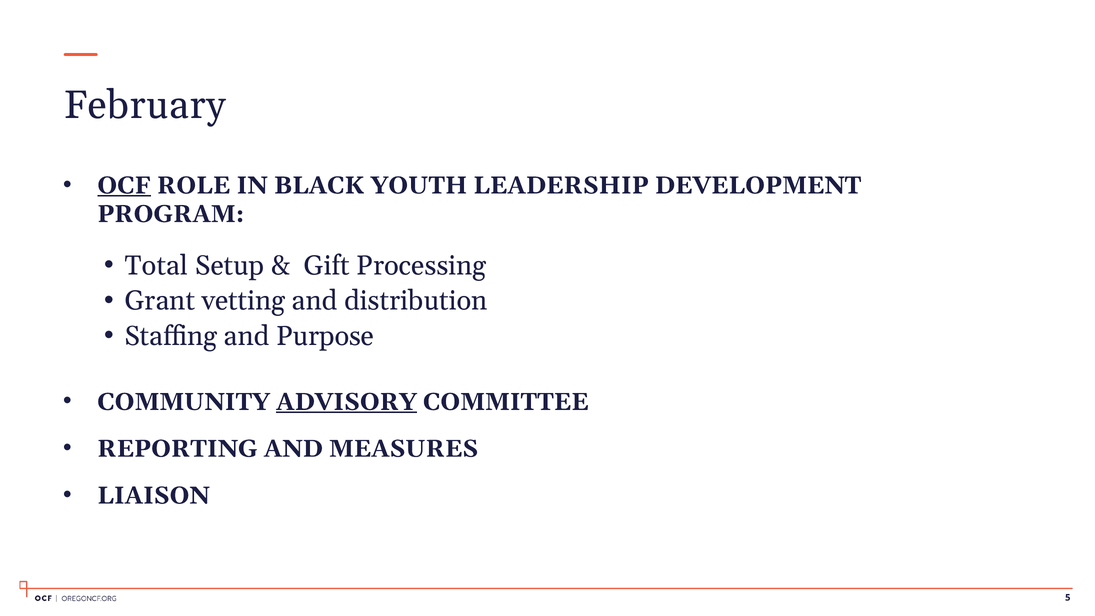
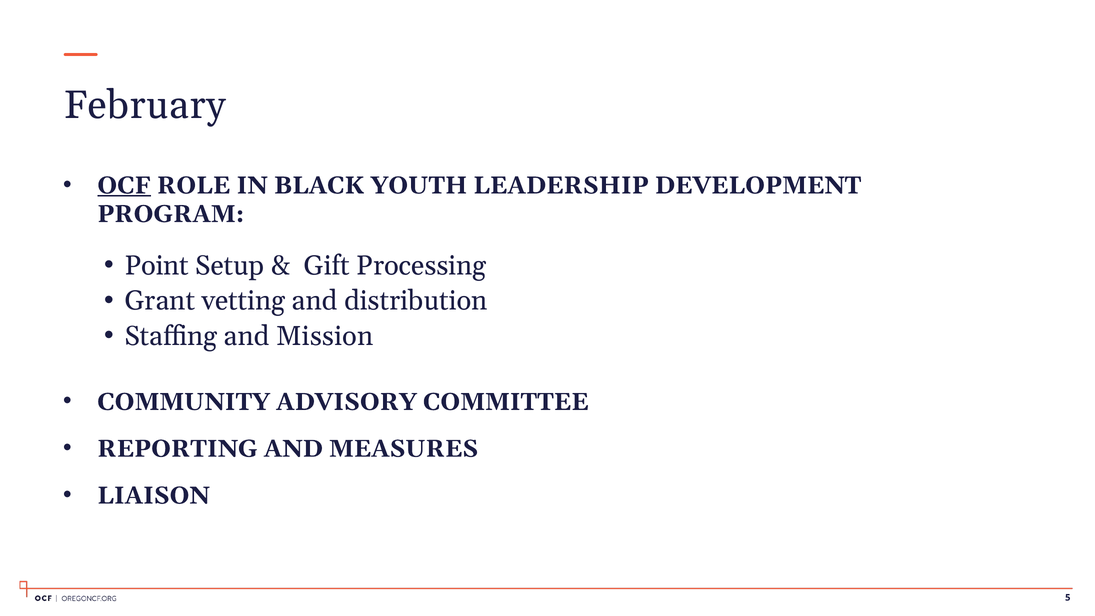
Total: Total -> Point
Purpose: Purpose -> Mission
ADVISORY underline: present -> none
